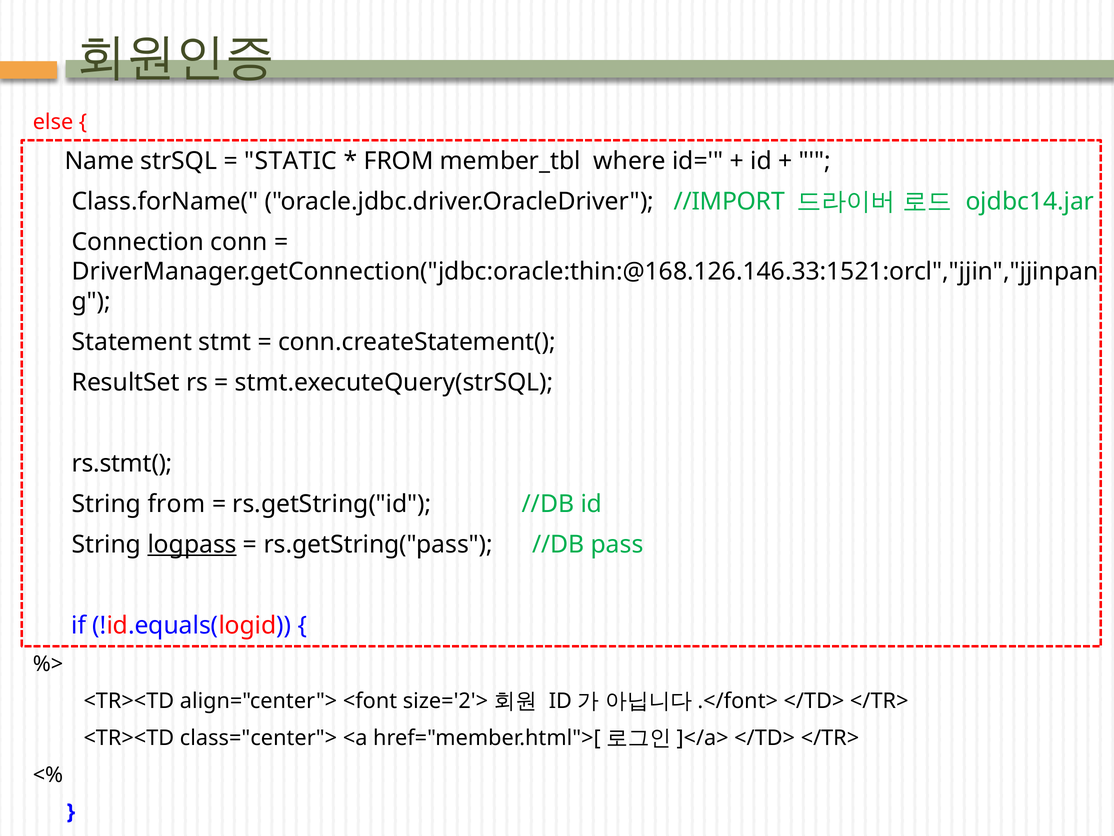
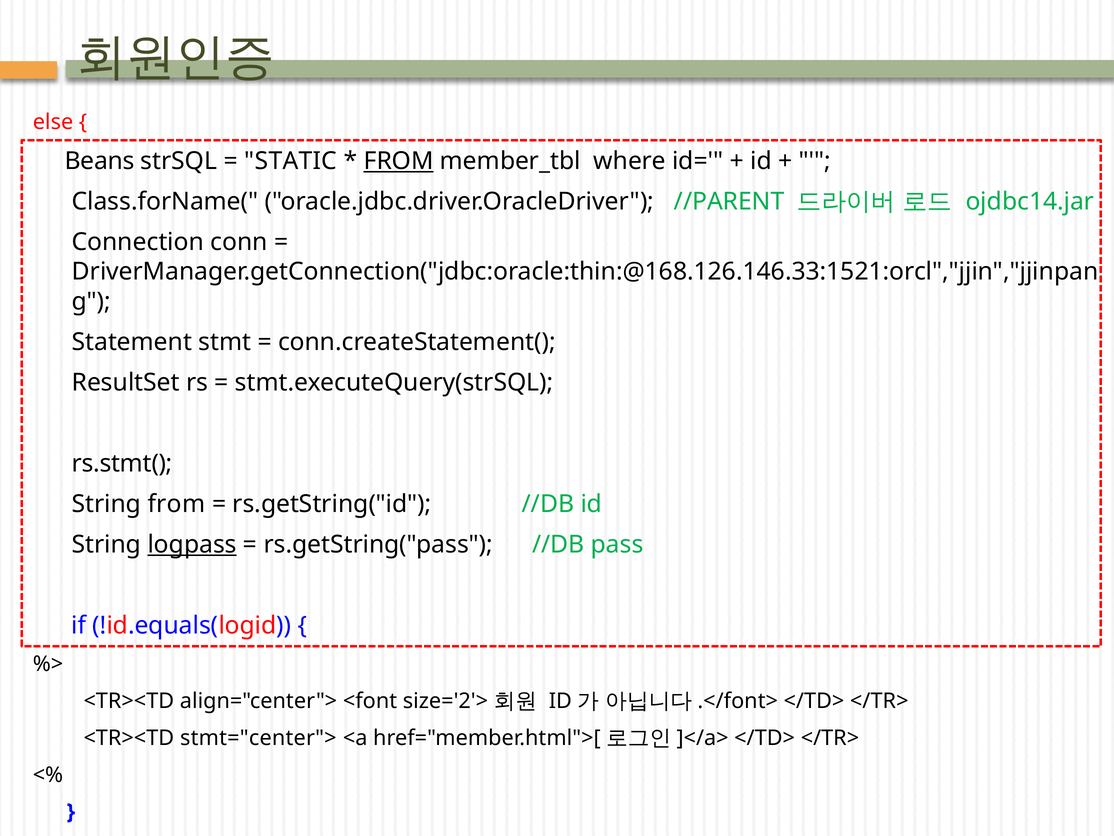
Name: Name -> Beans
FROM at (399, 161) underline: none -> present
//IMPORT: //IMPORT -> //PARENT
class="center">: class="center"> -> stmt="center">
